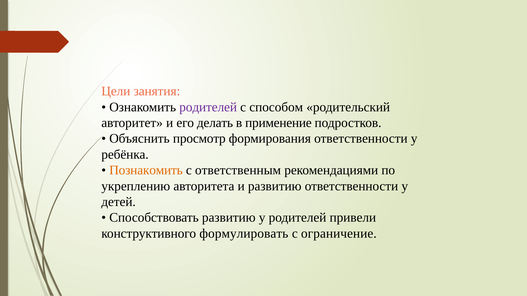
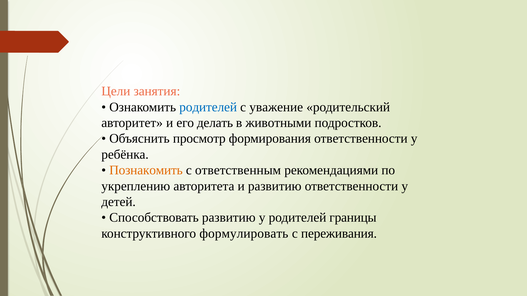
родителей at (208, 107) colour: purple -> blue
способом: способом -> уважение
применение: применение -> животными
привели: привели -> границы
ограничение: ограничение -> переживания
